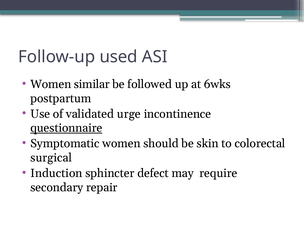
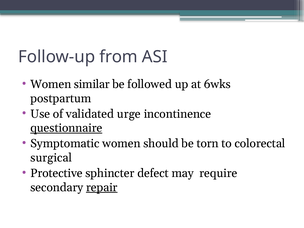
used: used -> from
skin: skin -> torn
Induction: Induction -> Protective
repair underline: none -> present
